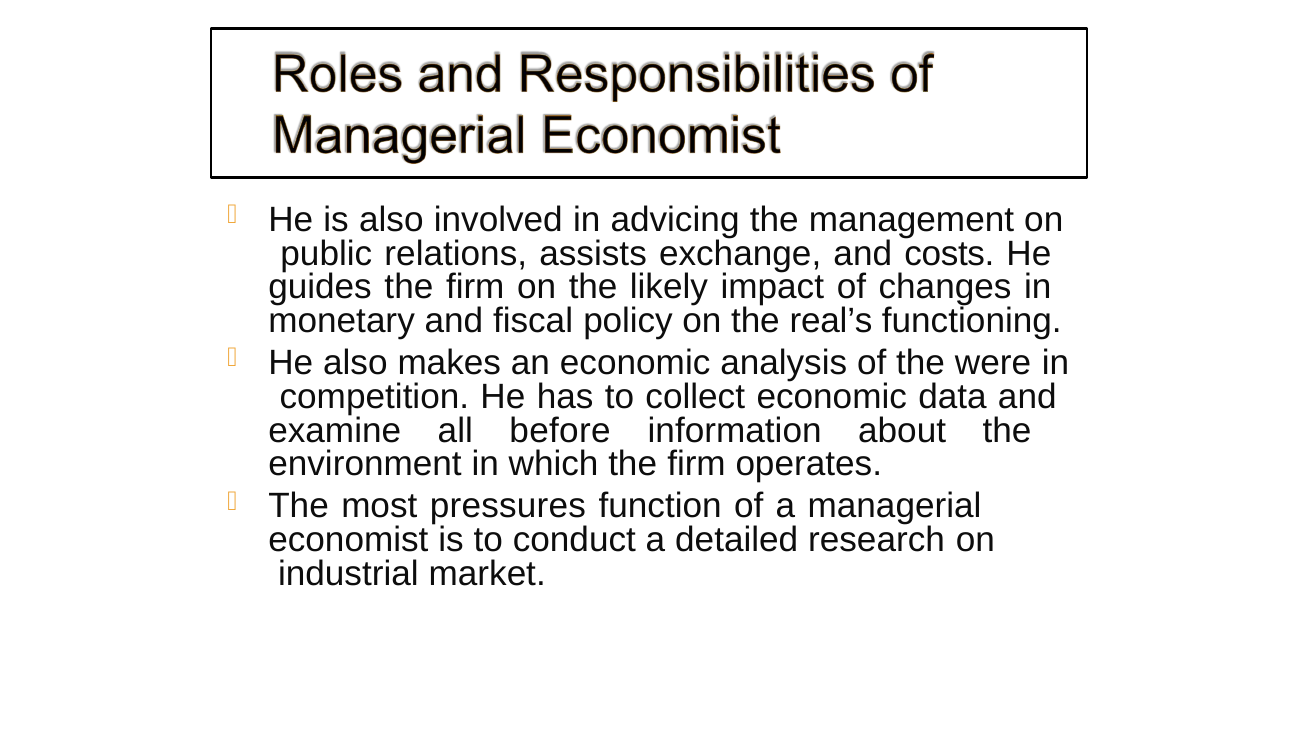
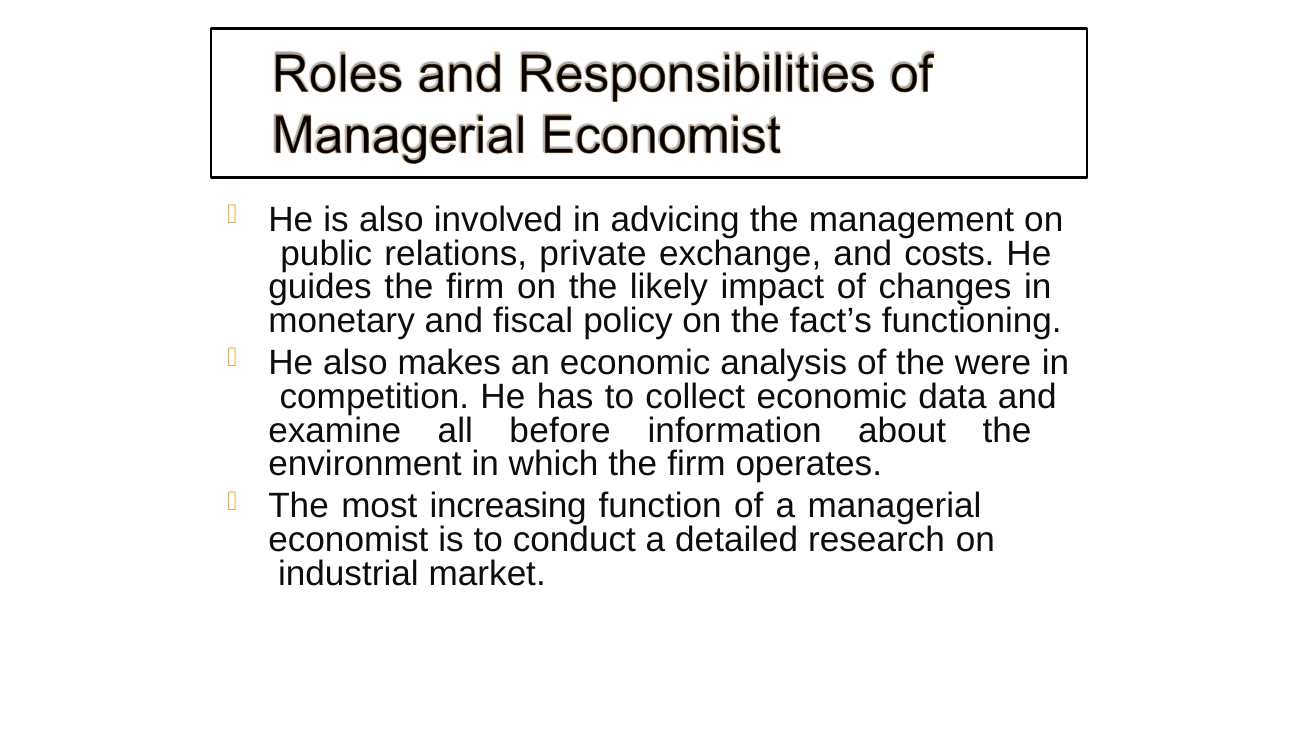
assists: assists -> private
real’s: real’s -> fact’s
pressures: pressures -> increasing
